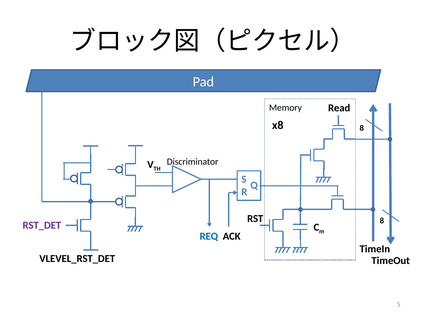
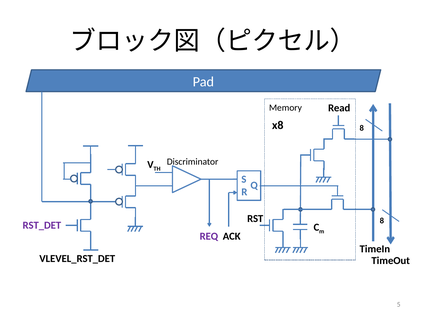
REQ colour: blue -> purple
